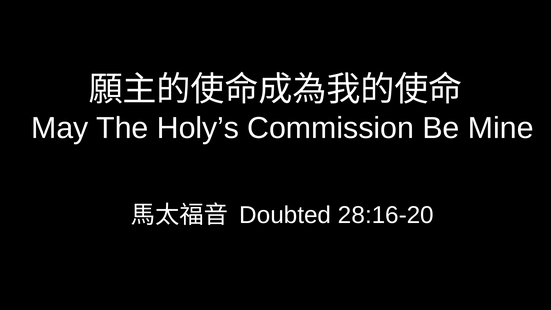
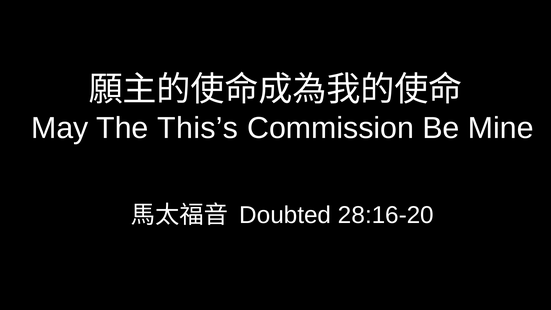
Holy’s: Holy’s -> This’s
